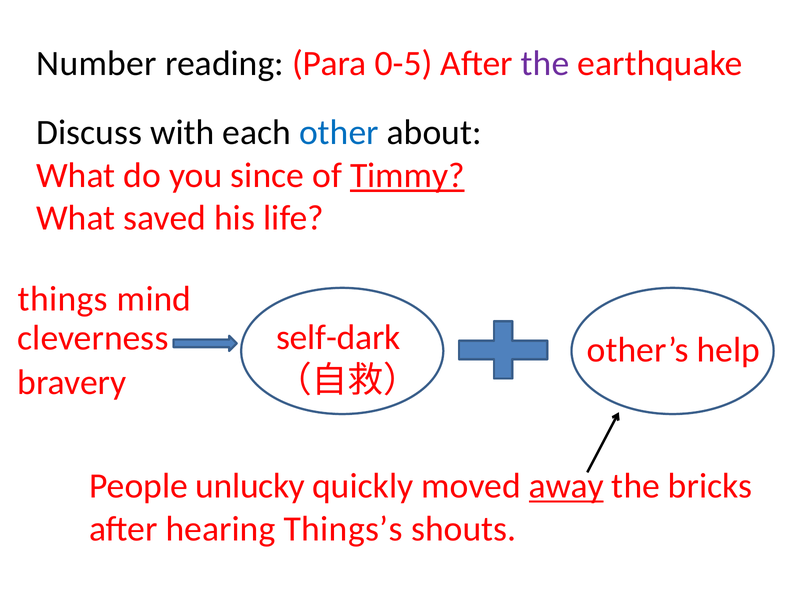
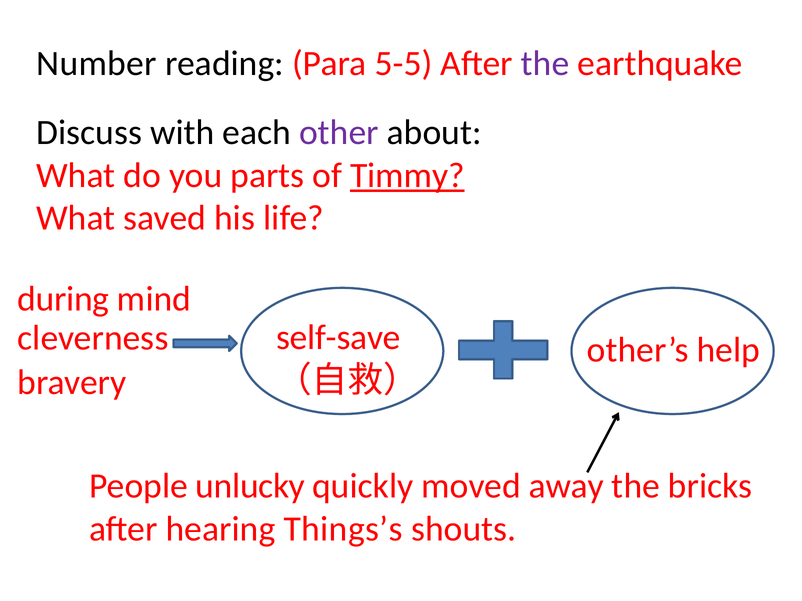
0-5: 0-5 -> 5-5
other colour: blue -> purple
since: since -> parts
things: things -> during
self-dark: self-dark -> self-save
away underline: present -> none
